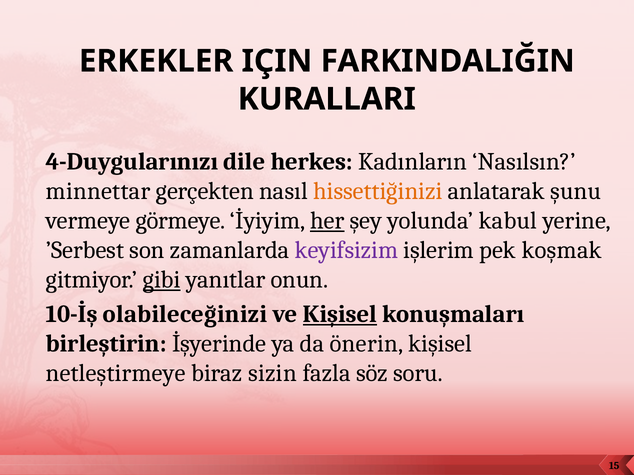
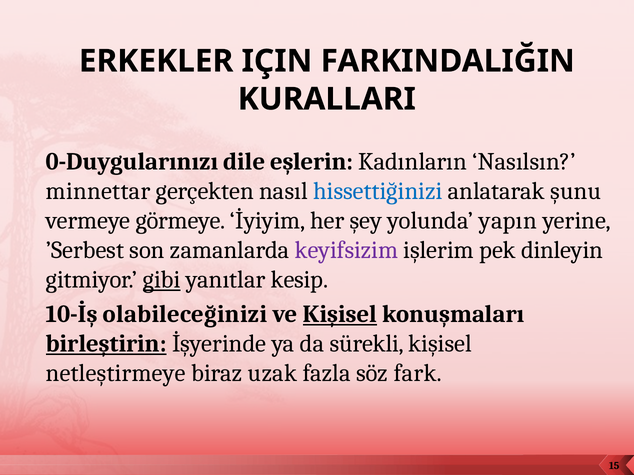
4-Duygularınızı: 4-Duygularınızı -> 0-Duygularınızı
herkes: herkes -> eşlerin
hissettiğinizi colour: orange -> blue
her underline: present -> none
kabul: kabul -> yapın
koşmak: koşmak -> dinleyin
onun: onun -> kesip
birleştirin underline: none -> present
önerin: önerin -> sürekli
sizin: sizin -> uzak
soru: soru -> fark
